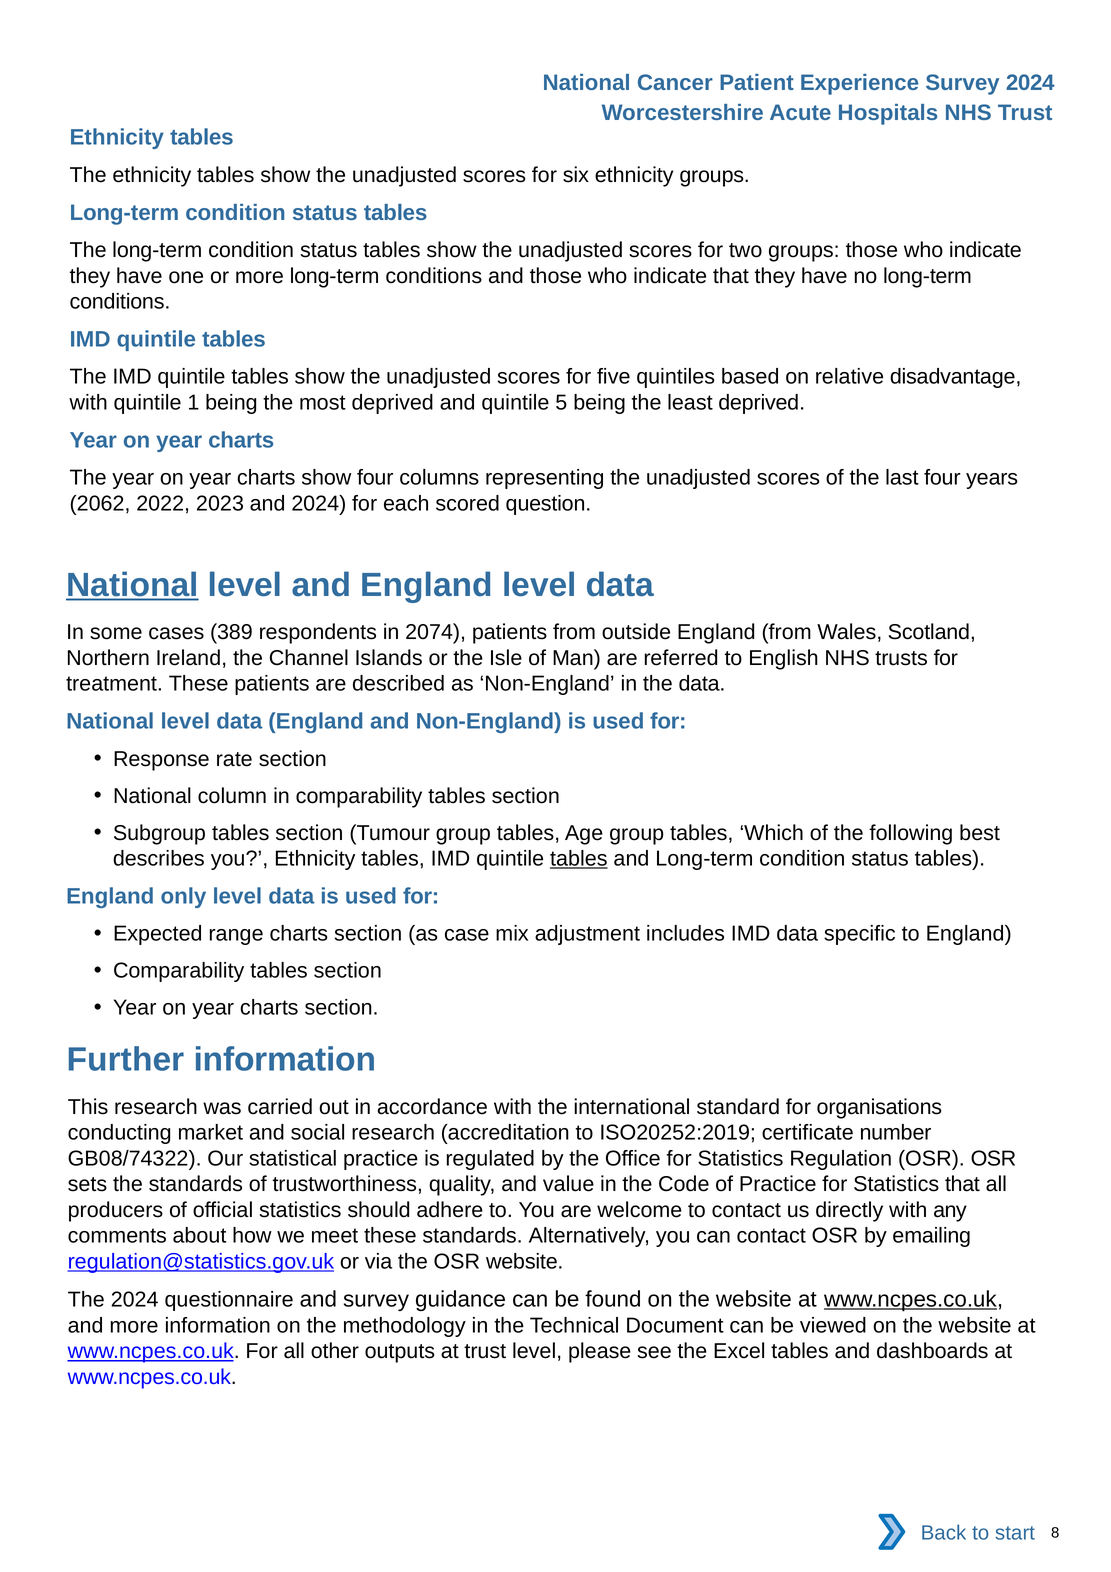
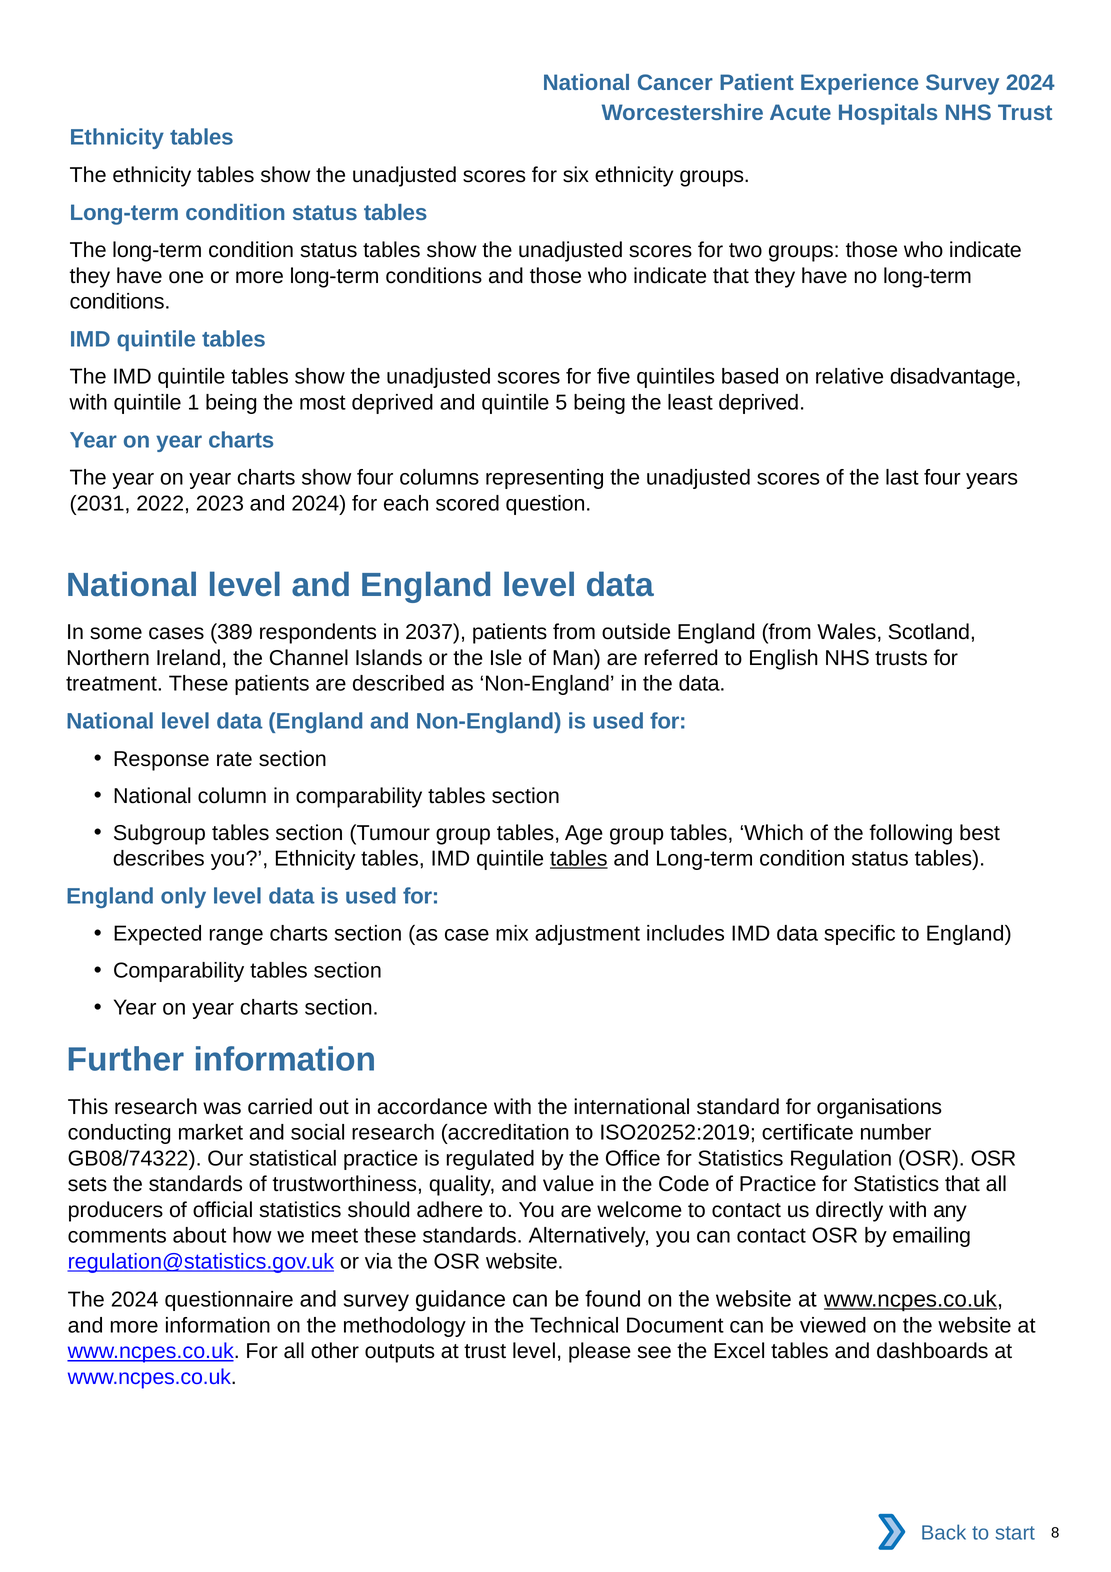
2062: 2062 -> 2031
National at (132, 585) underline: present -> none
2074: 2074 -> 2037
